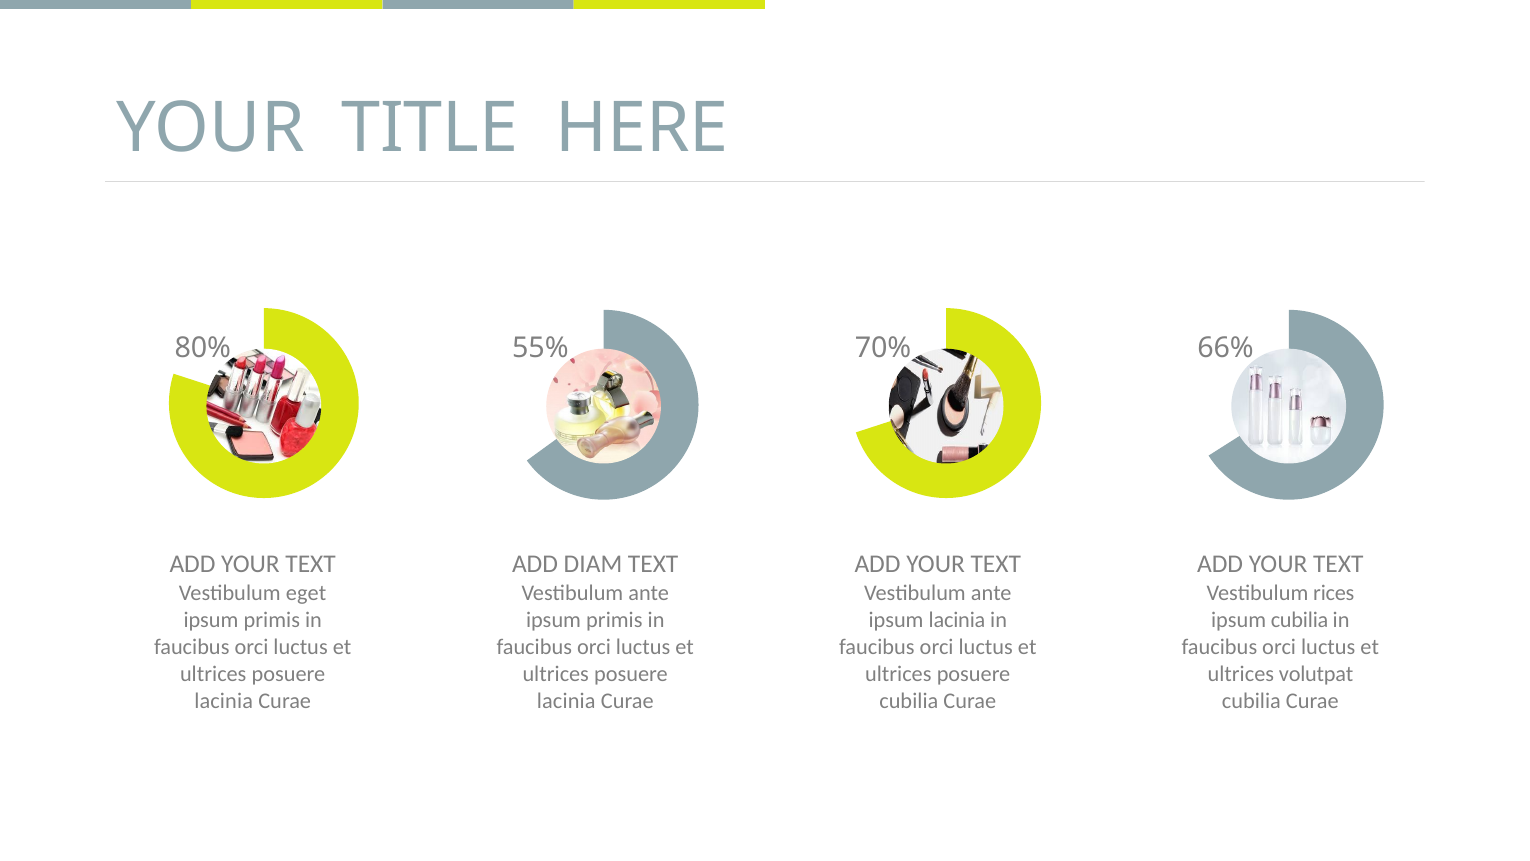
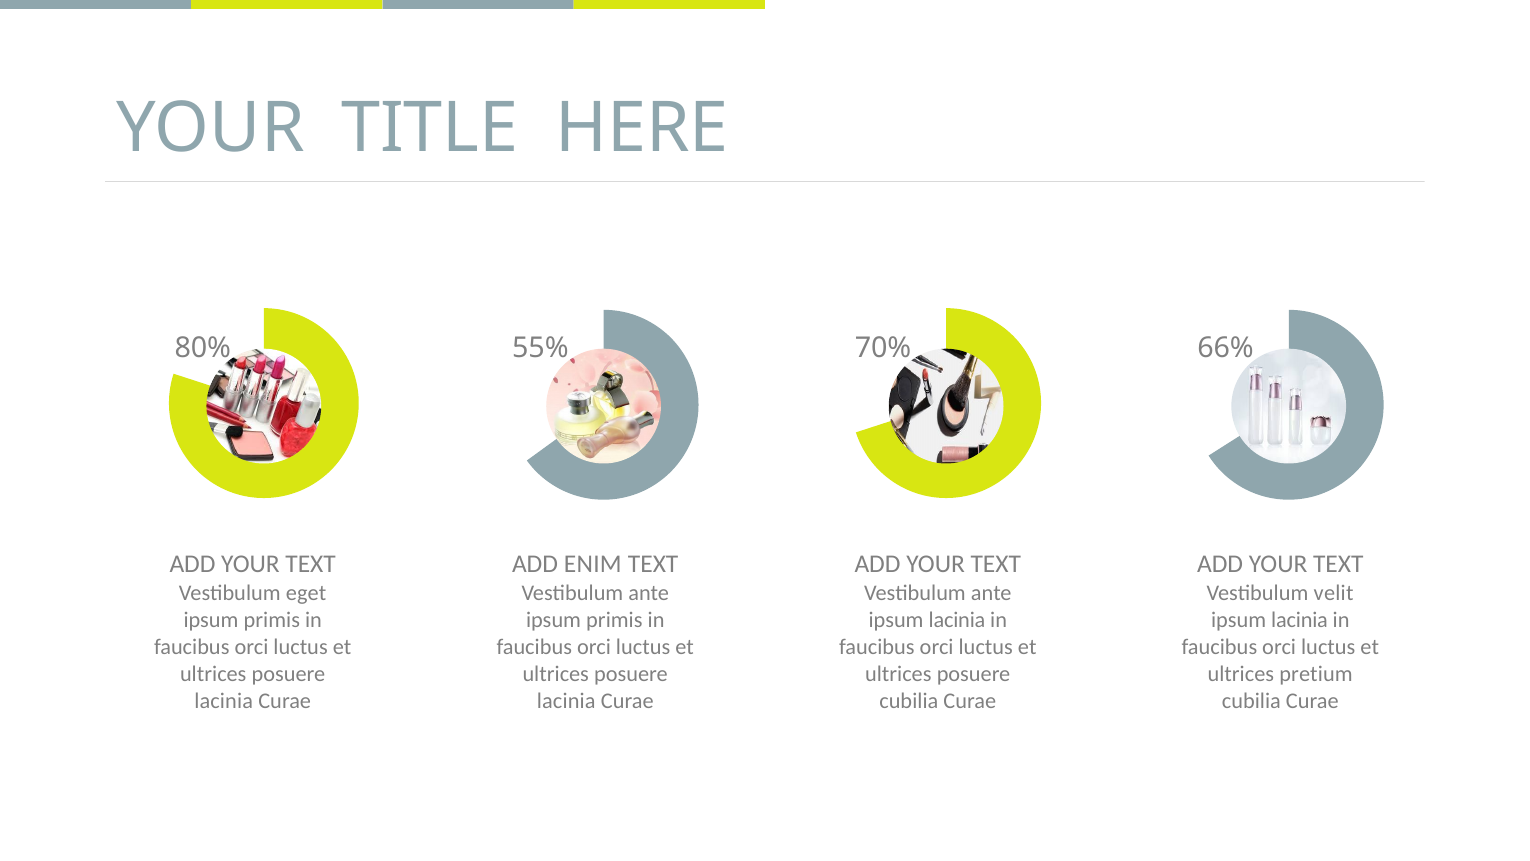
DIAM: DIAM -> ENIM
rices: rices -> velit
cubilia at (1300, 620): cubilia -> lacinia
volutpat: volutpat -> pretium
